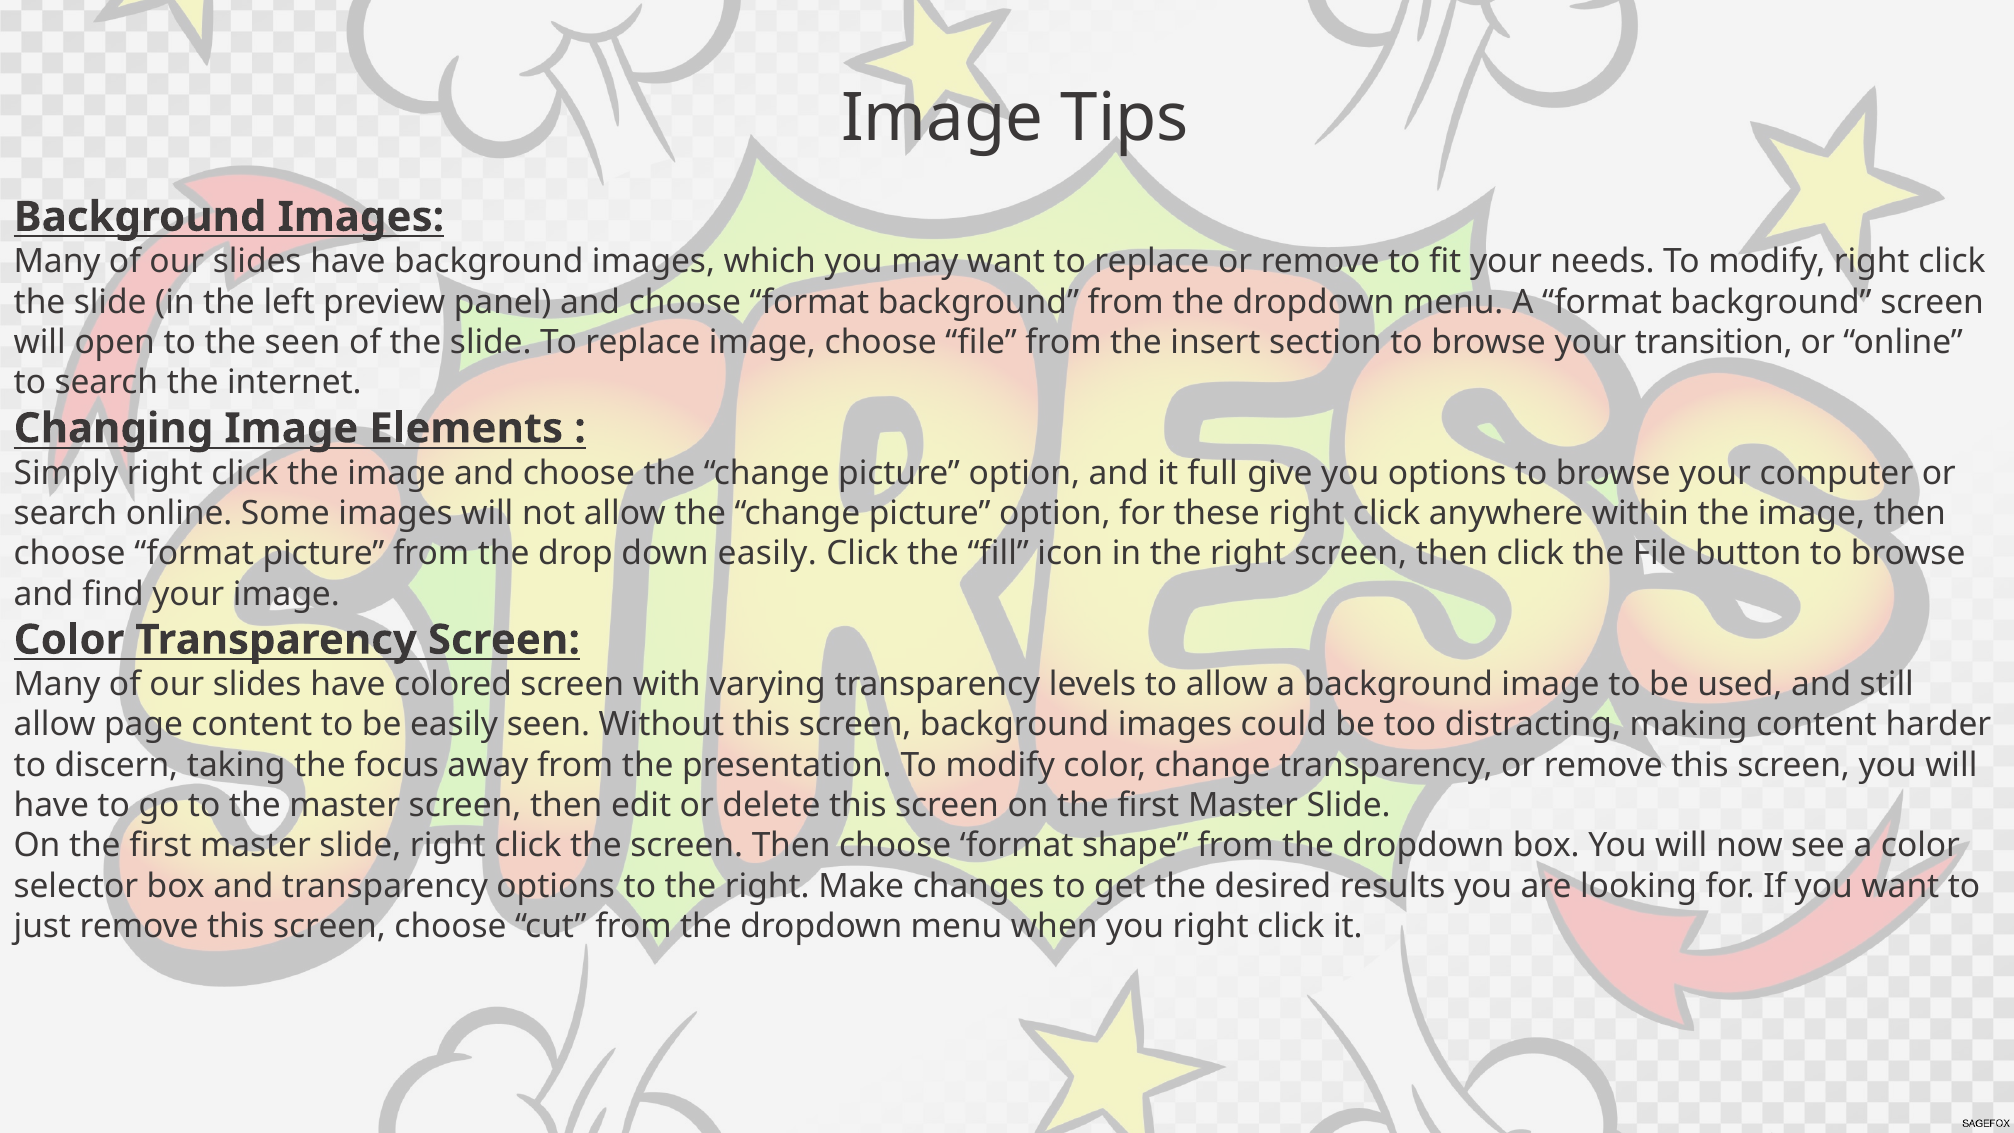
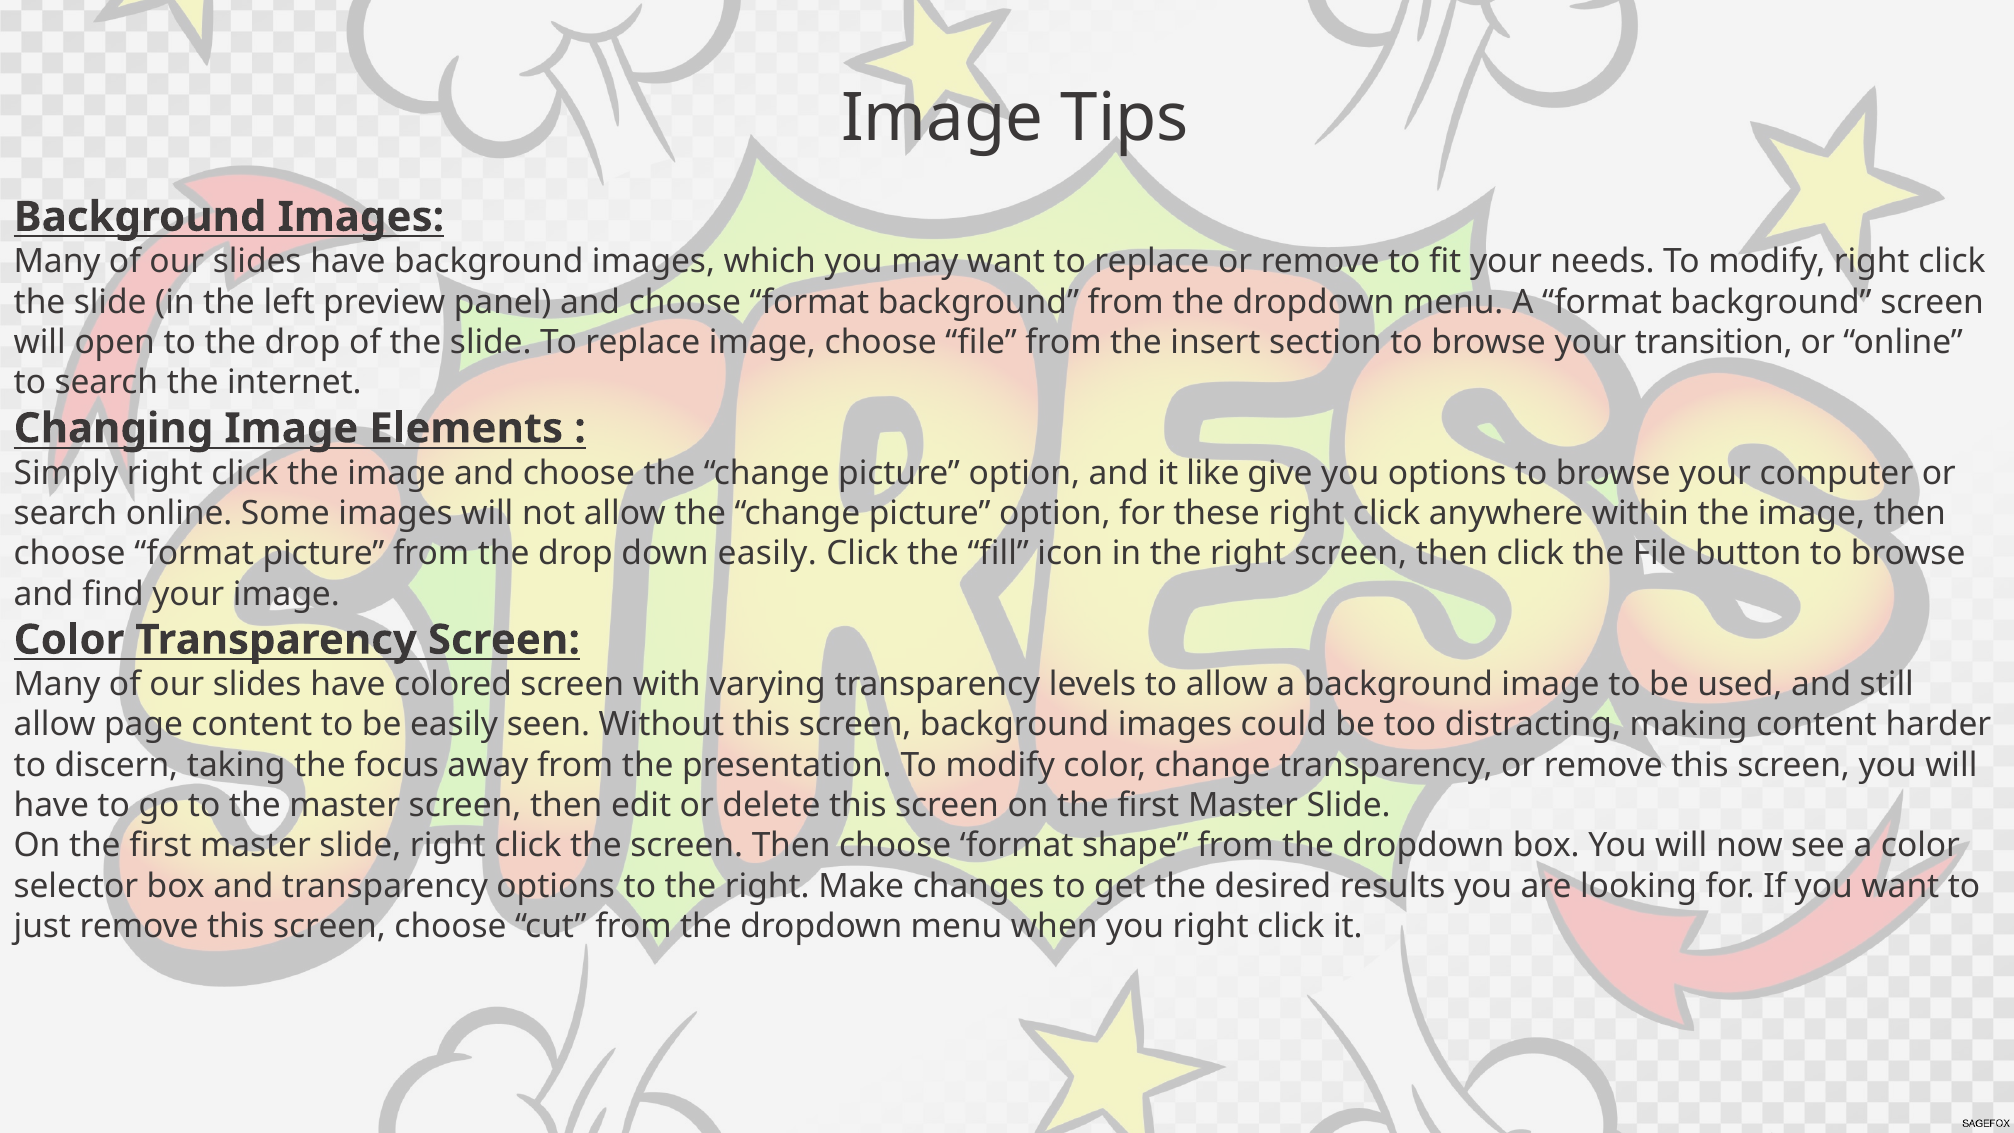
to the seen: seen -> drop
full: full -> like
